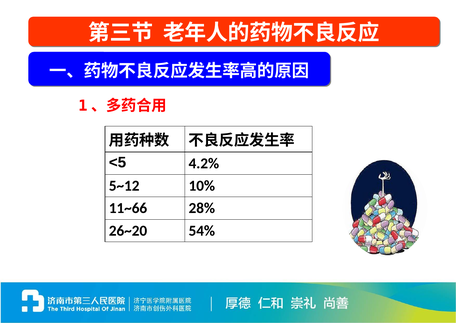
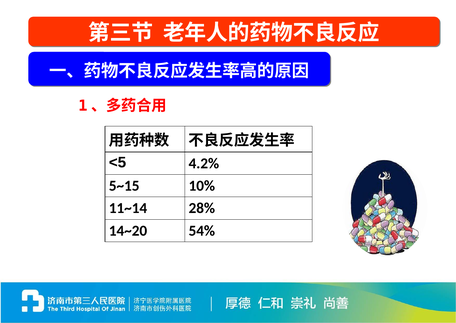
5~12: 5~12 -> 5~15
11~66: 11~66 -> 11~14
26~20: 26~20 -> 14~20
